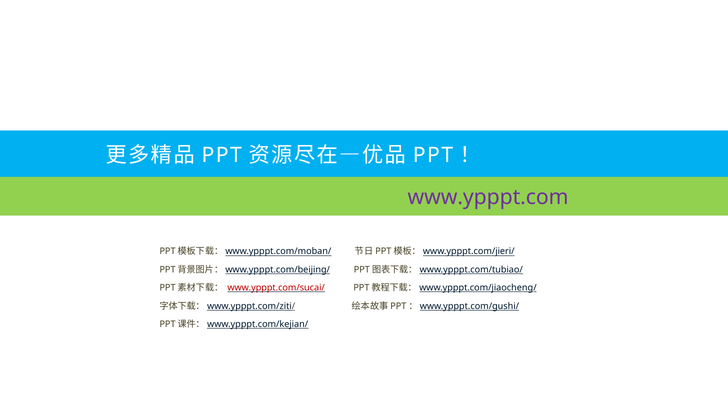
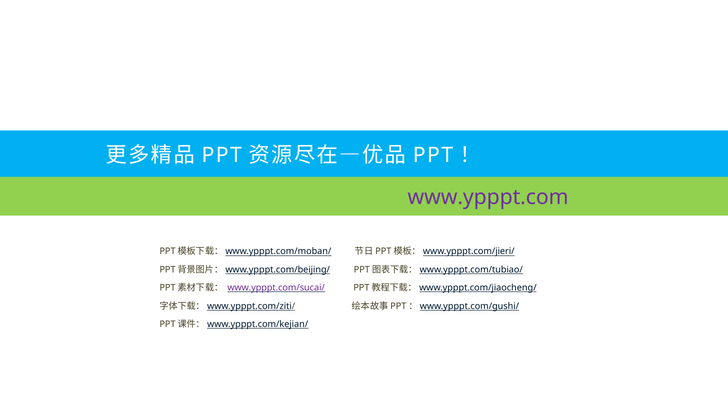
www.ypppt.com/sucai/ colour: red -> purple
